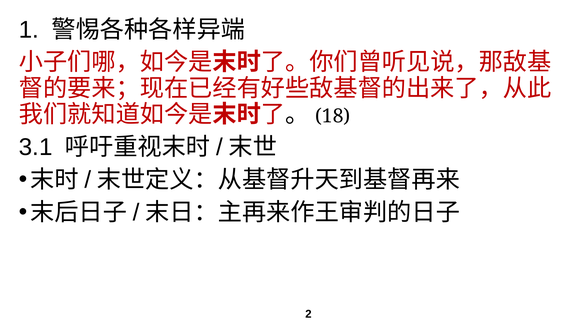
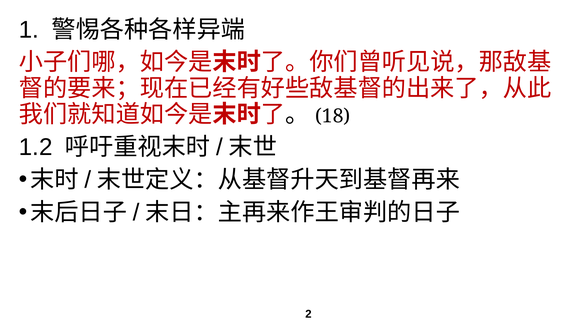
3.1: 3.1 -> 1.2
